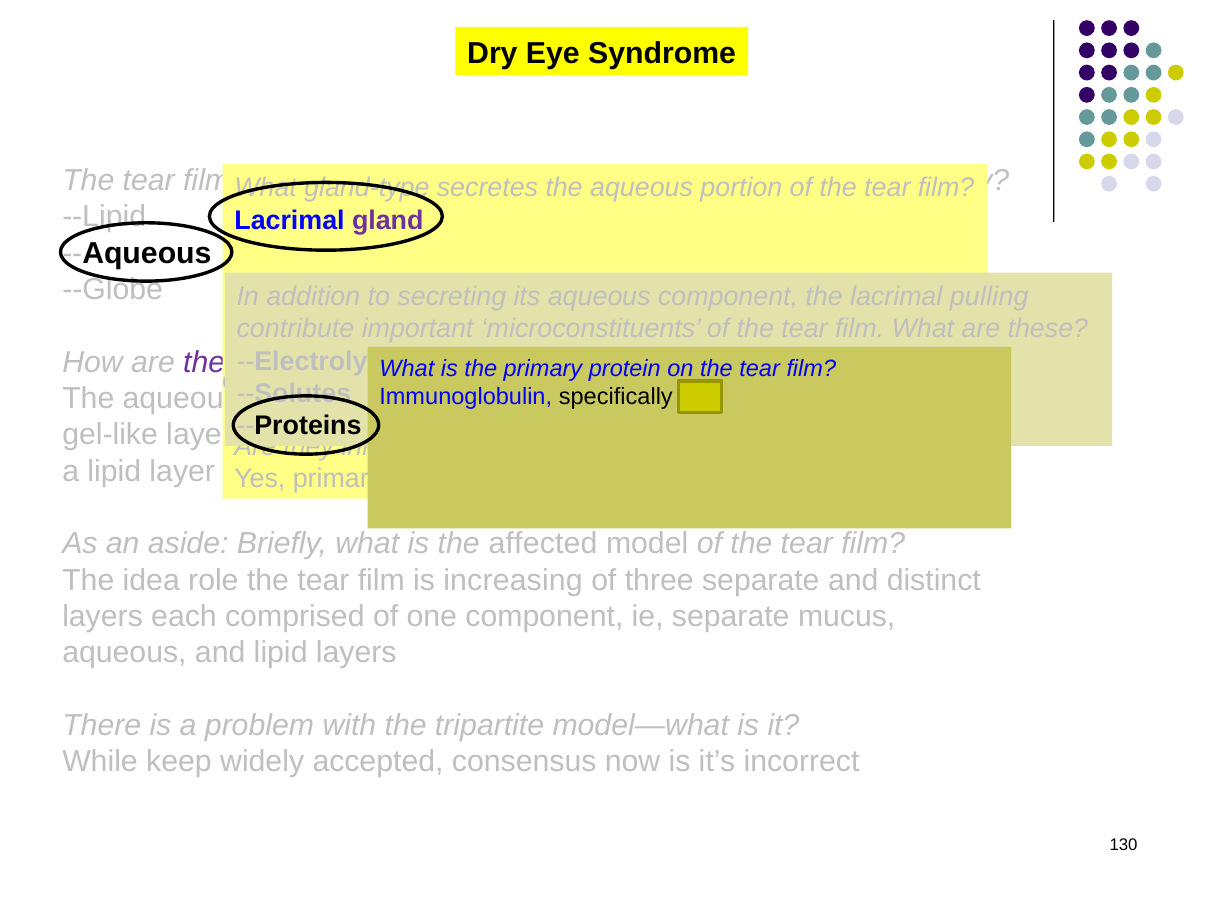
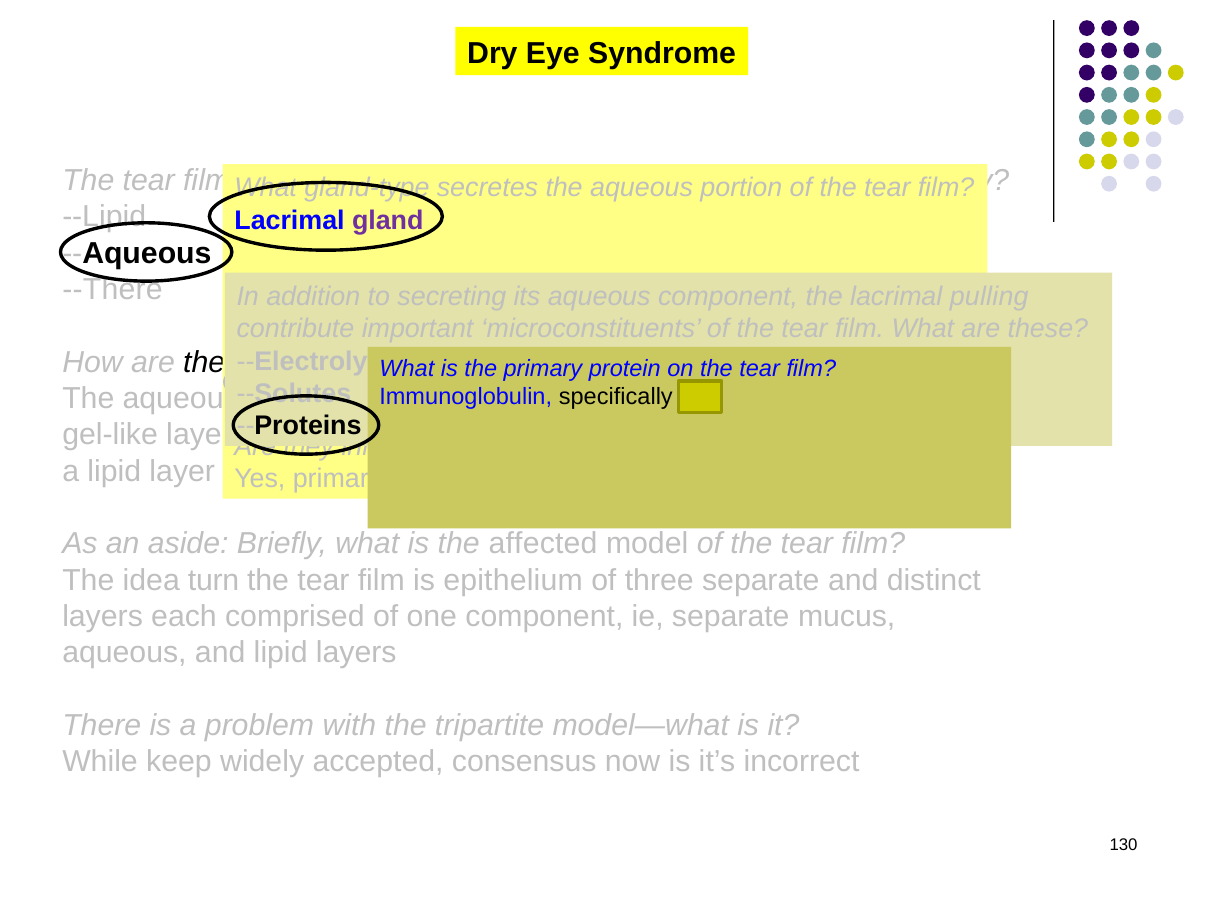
--Globe: --Globe -> --There
the at (204, 362) colour: purple -> black
idea role: role -> turn
increasing: increasing -> epithelium
